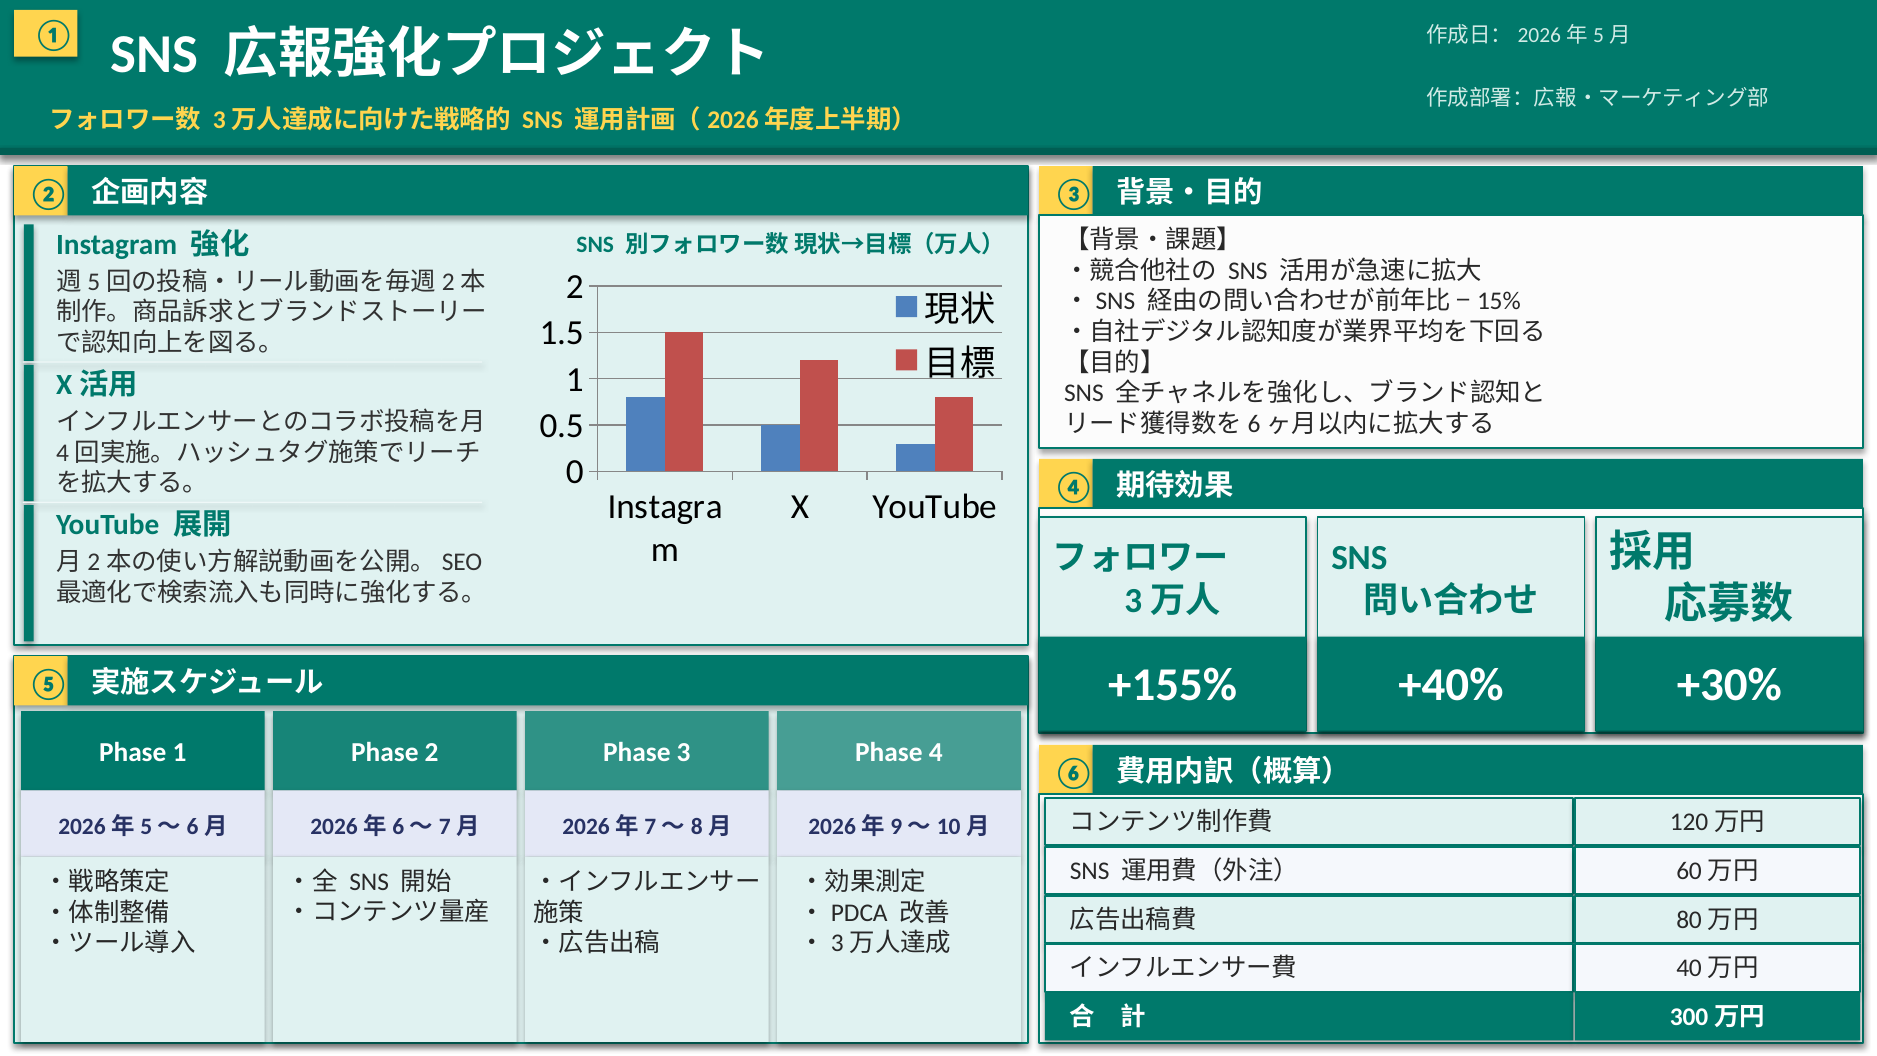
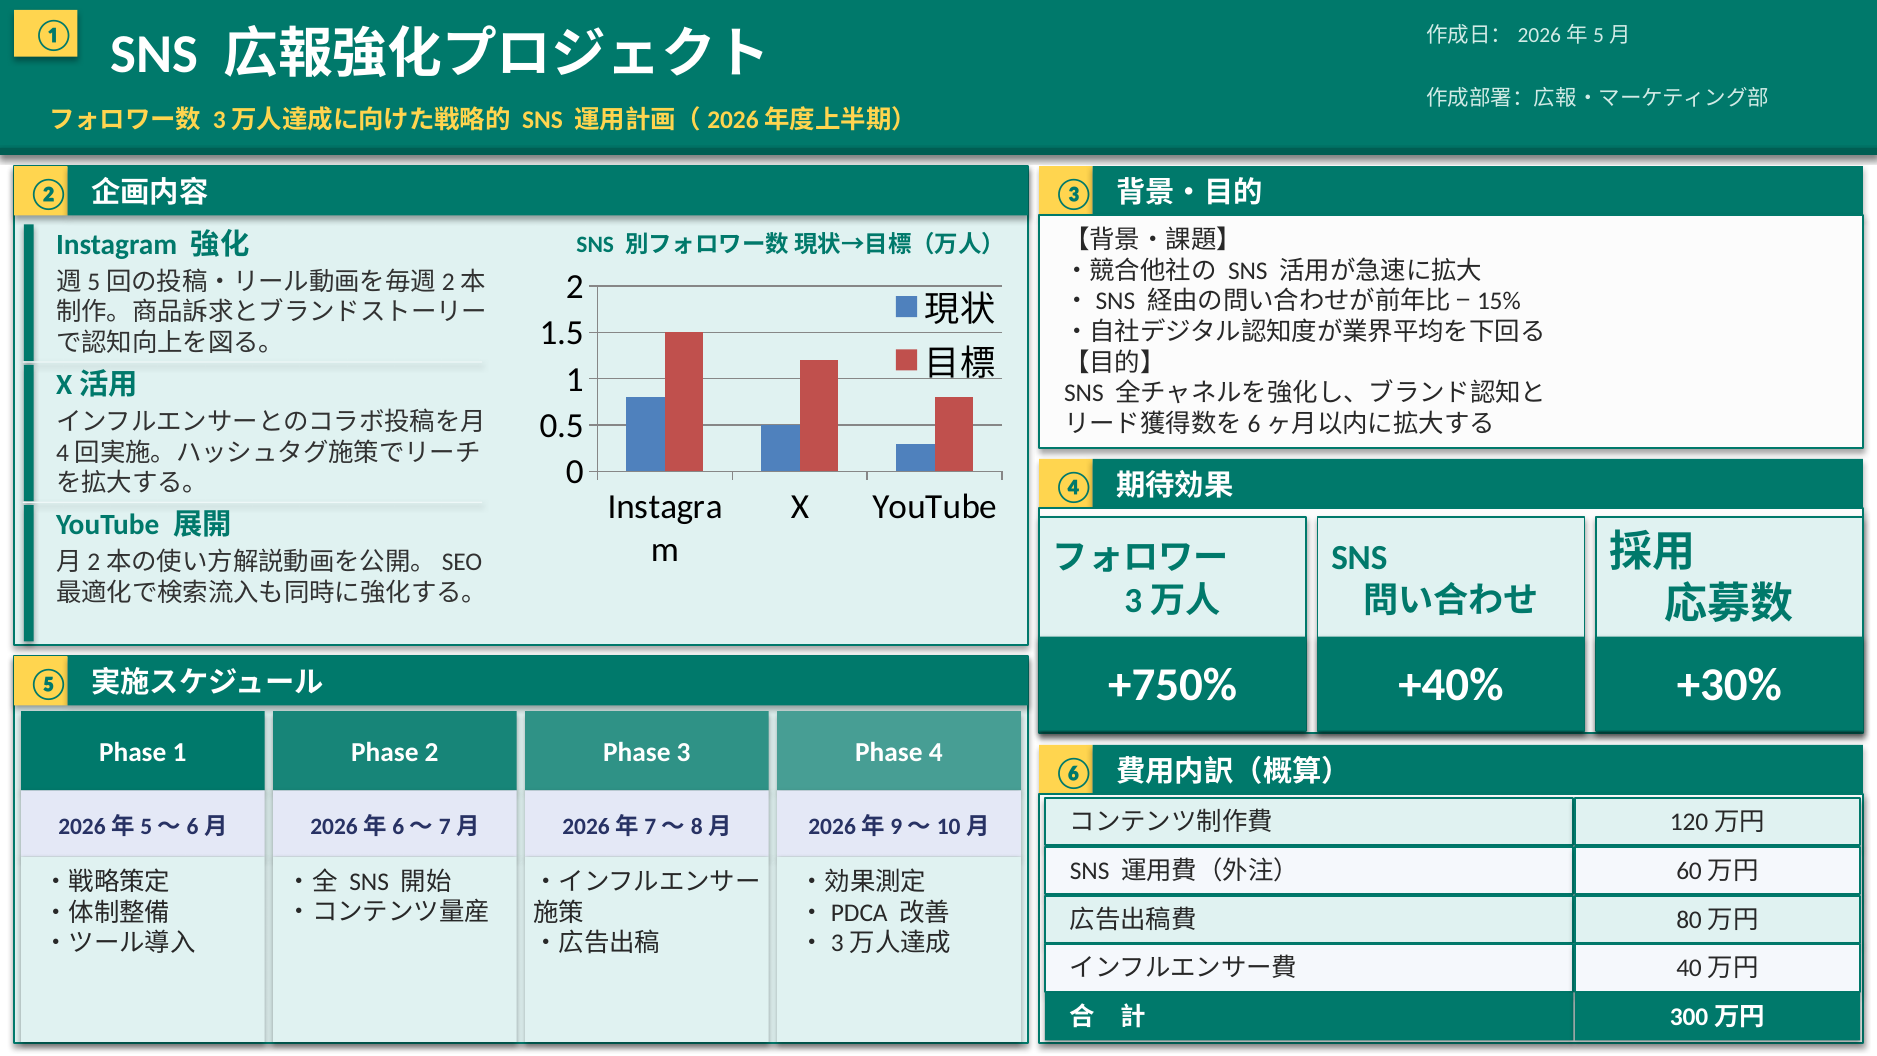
+155%: +155% -> +750%
